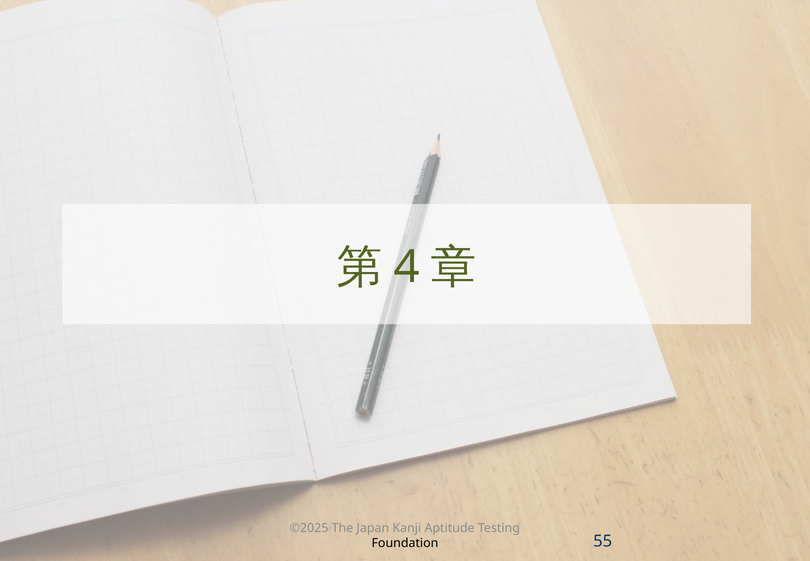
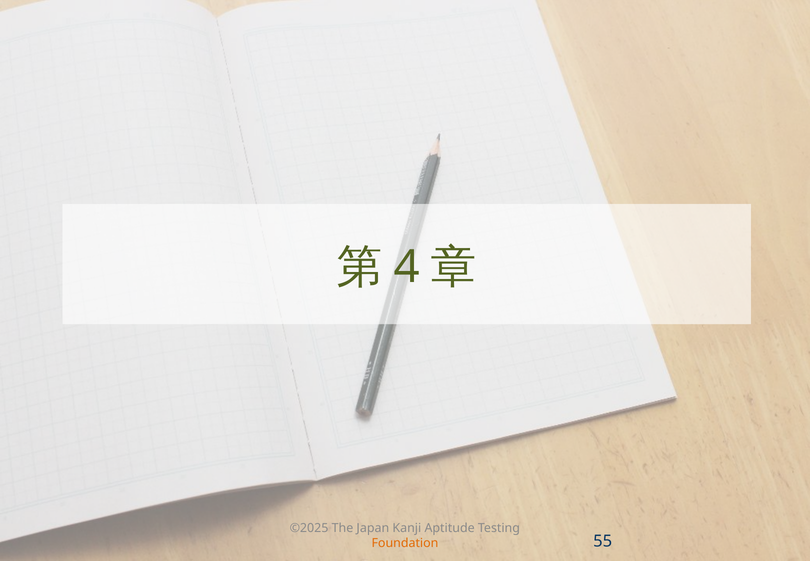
Foundation colour: black -> orange
